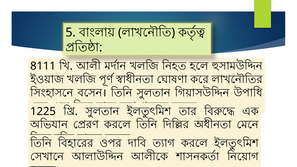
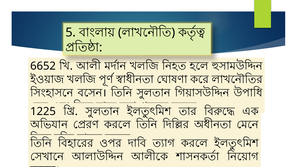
8111: 8111 -> 6652
